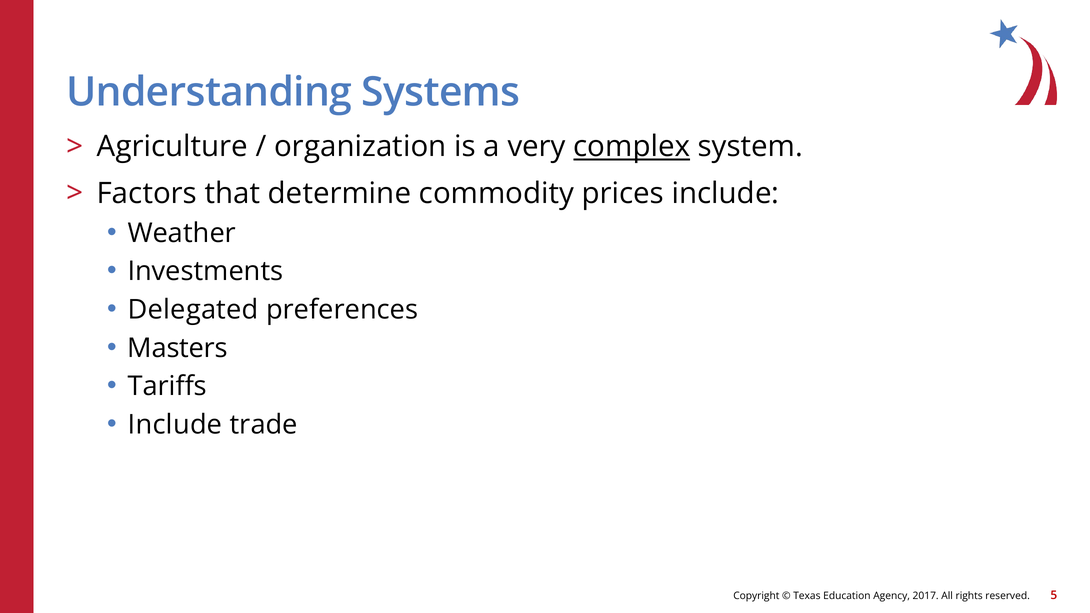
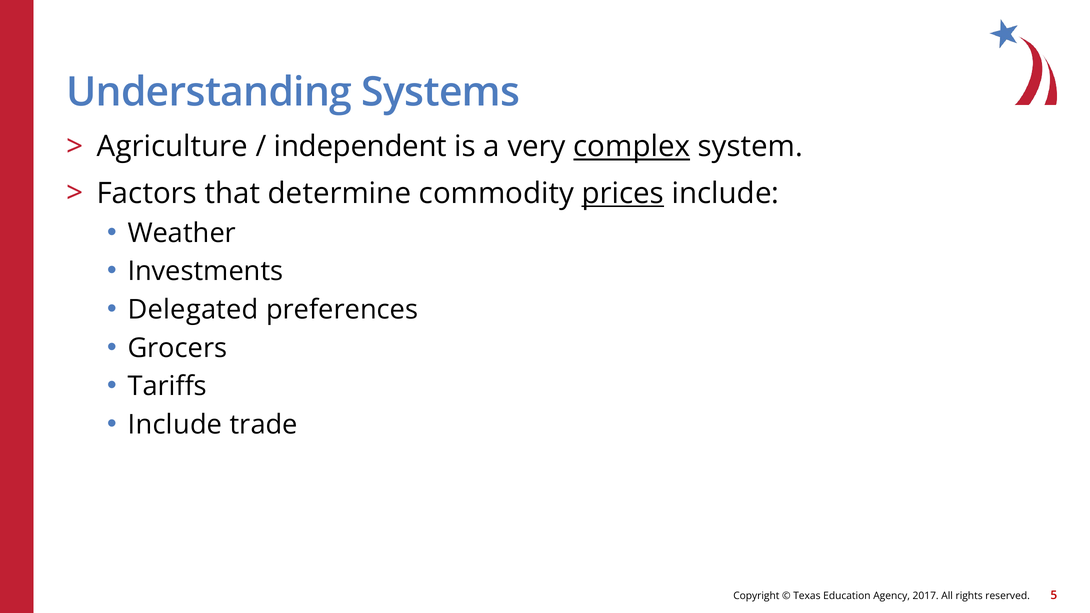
organization: organization -> independent
prices underline: none -> present
Masters: Masters -> Grocers
